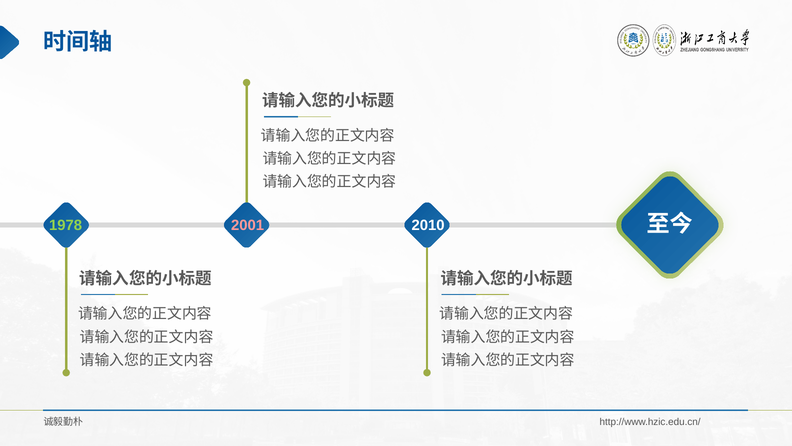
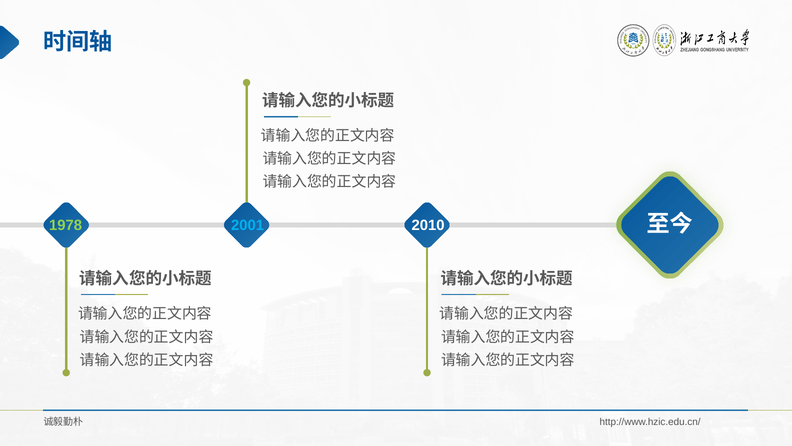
2001 colour: pink -> light blue
